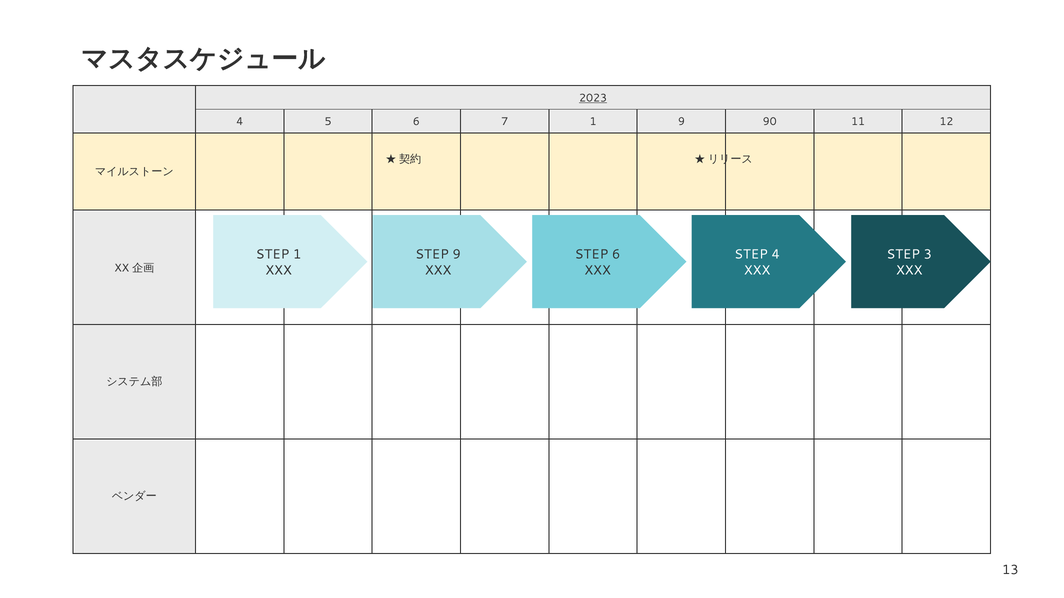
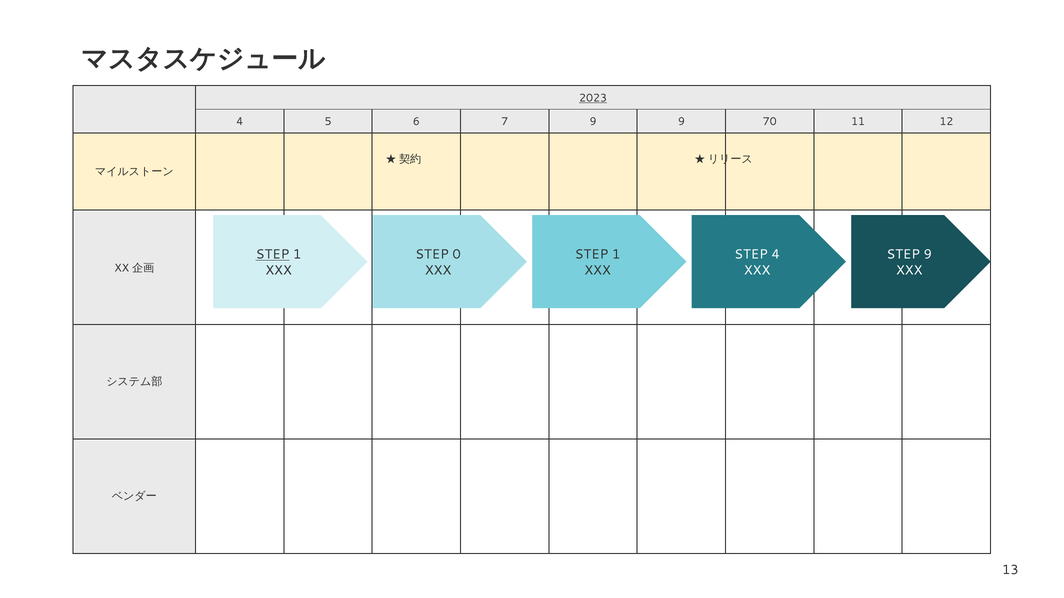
7 1: 1 -> 9
90: 90 -> 70
STEP at (273, 255) underline: none -> present
STEP 9: 9 -> 0
6 at (616, 255): 6 -> 1
STEP 3: 3 -> 9
